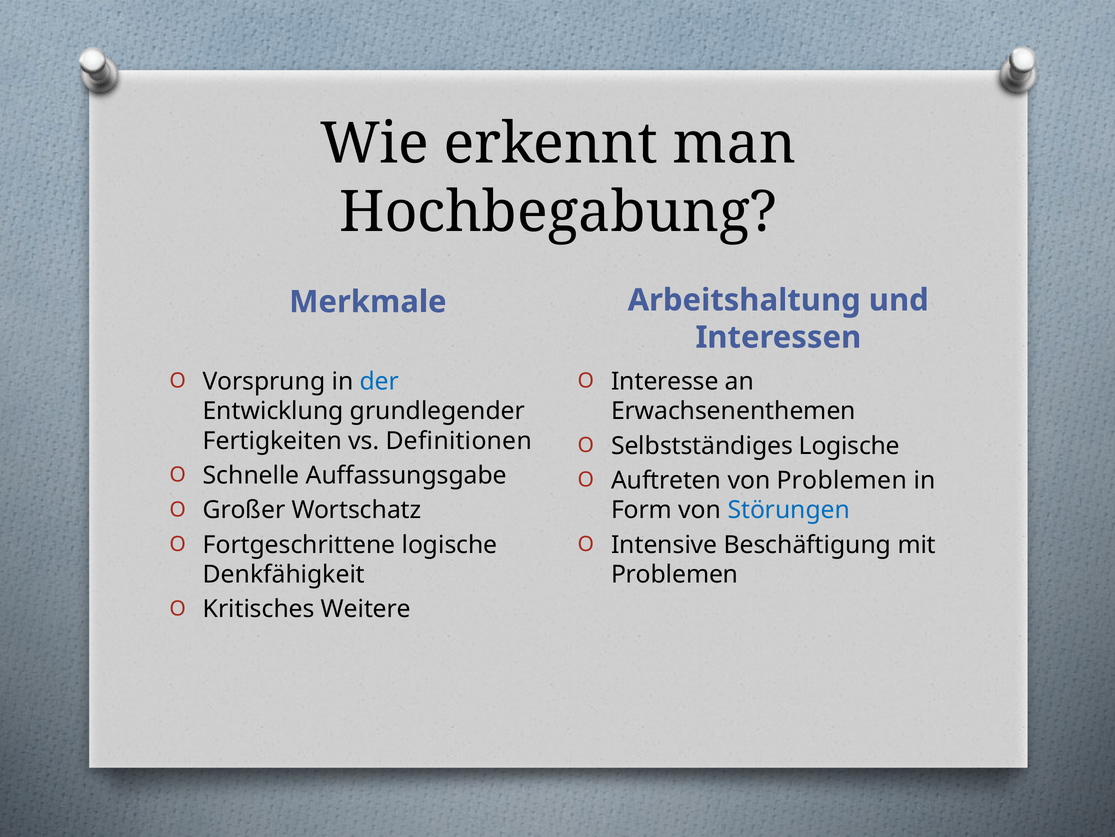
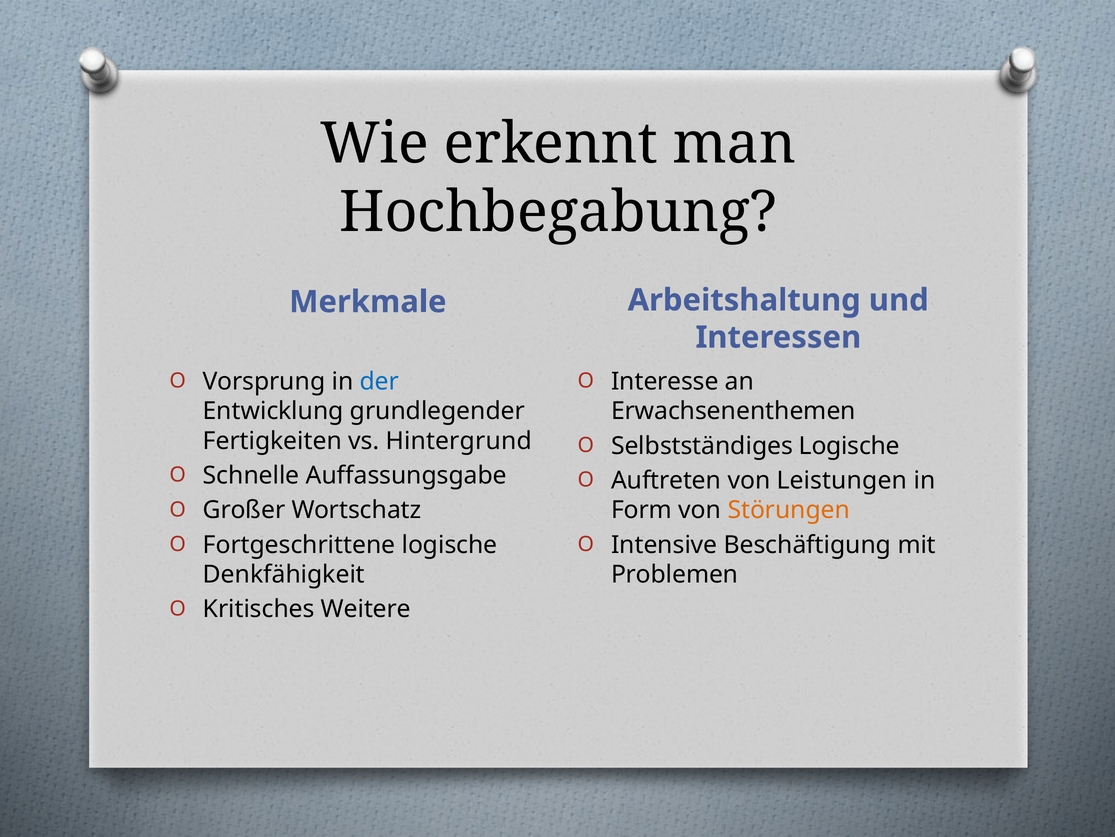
Definitionen: Definitionen -> Hintergrund
von Problemen: Problemen -> Leistungen
Störungen colour: blue -> orange
